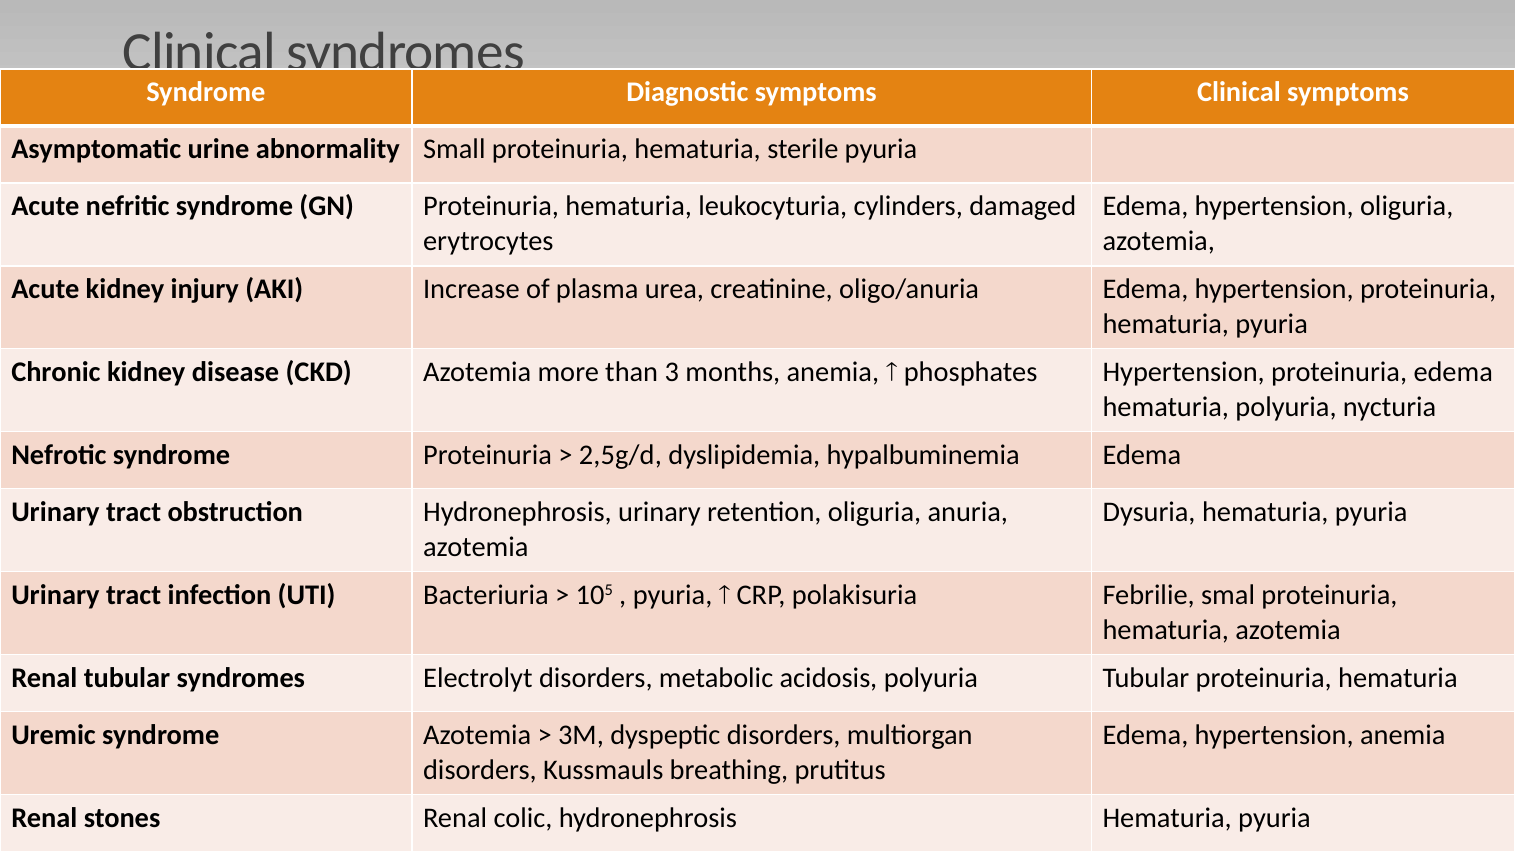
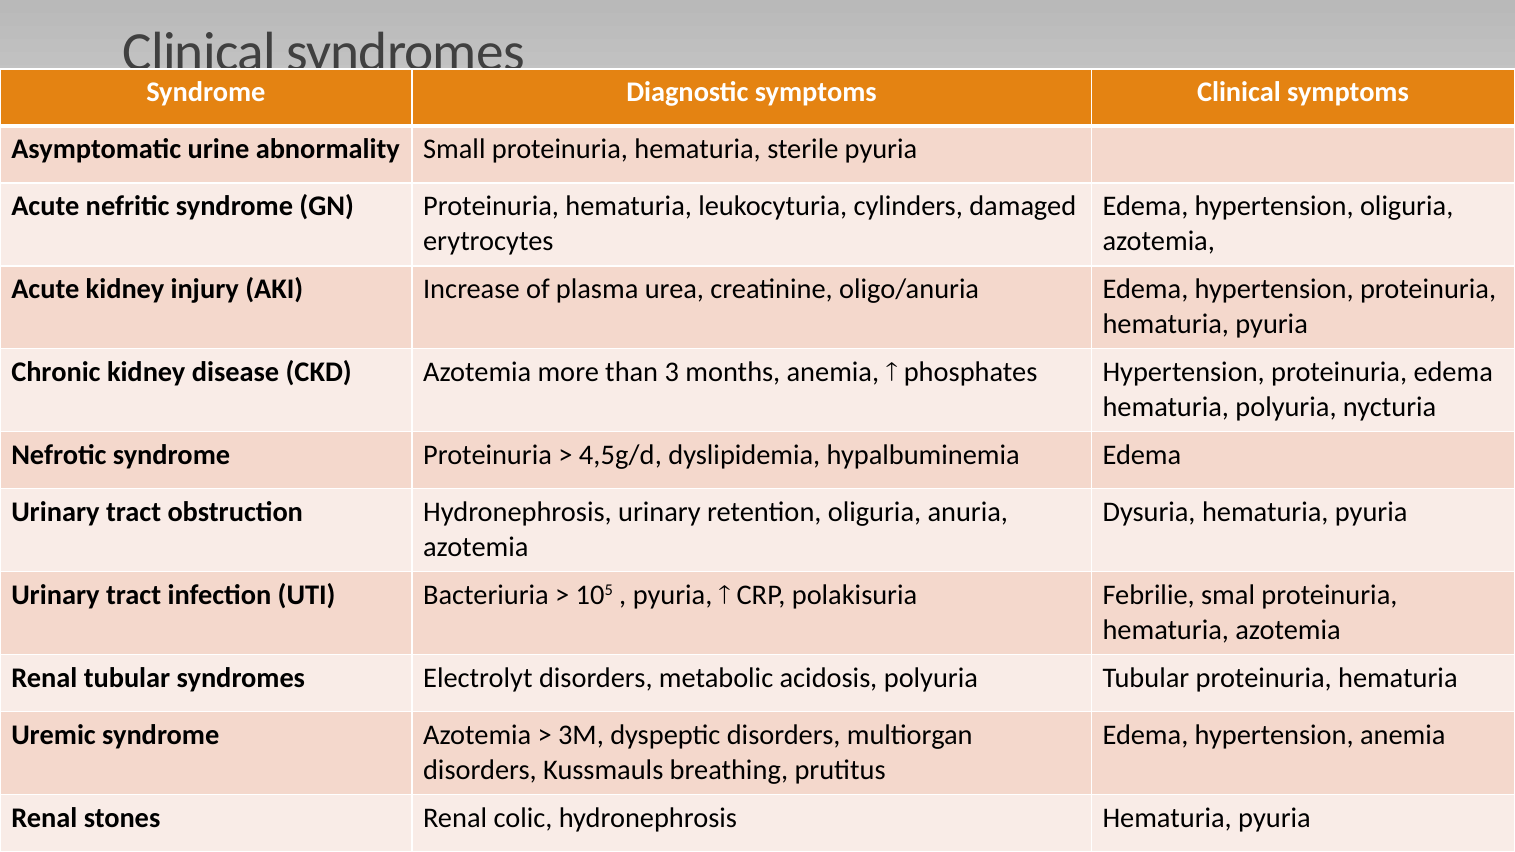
2,5g/d: 2,5g/d -> 4,5g/d
